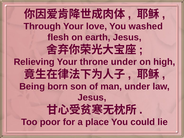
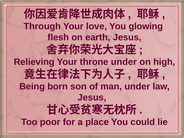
washed: washed -> glowing
